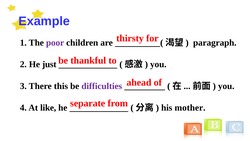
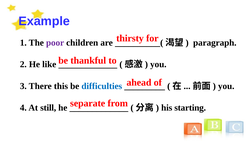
just: just -> like
difficulties colour: purple -> blue
like: like -> still
mother: mother -> starting
